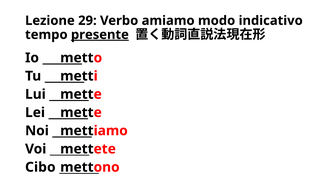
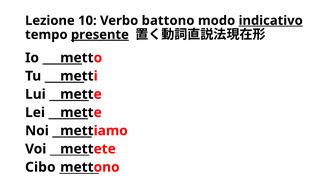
29: 29 -> 10
amiamo: amiamo -> battono
indicativo underline: none -> present
